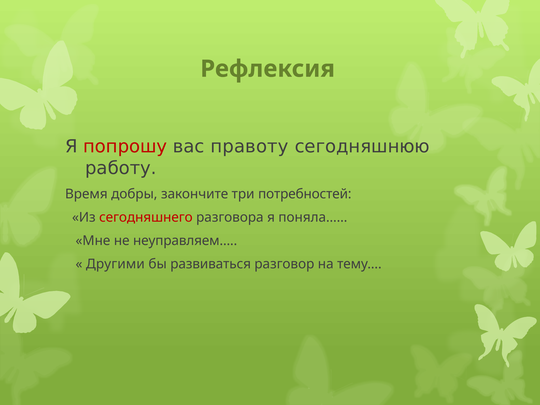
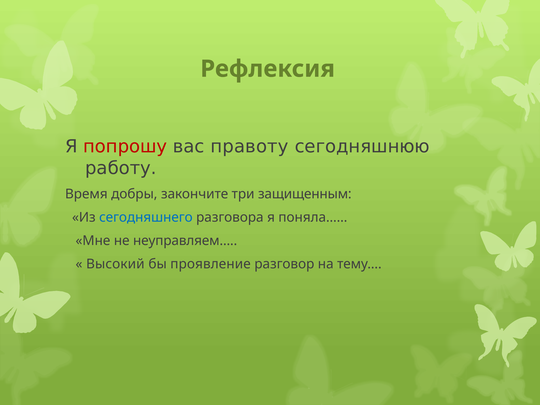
потребностей: потребностей -> защищенным
сегодняшнего colour: red -> blue
Другими: Другими -> Высокий
развиваться: развиваться -> проявление
